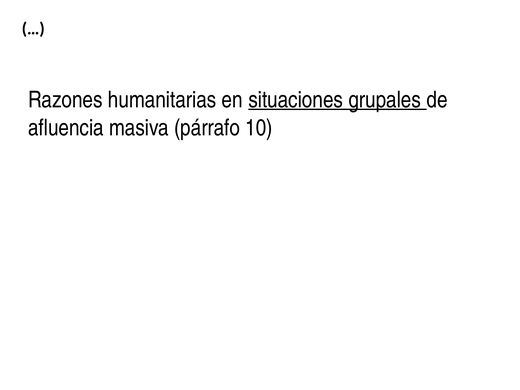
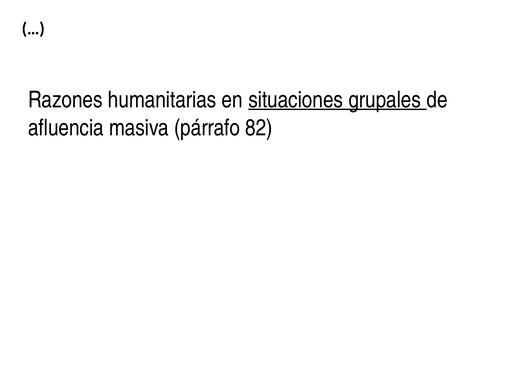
10: 10 -> 82
